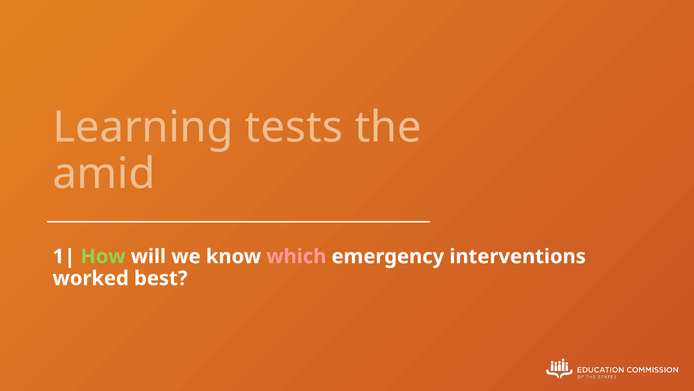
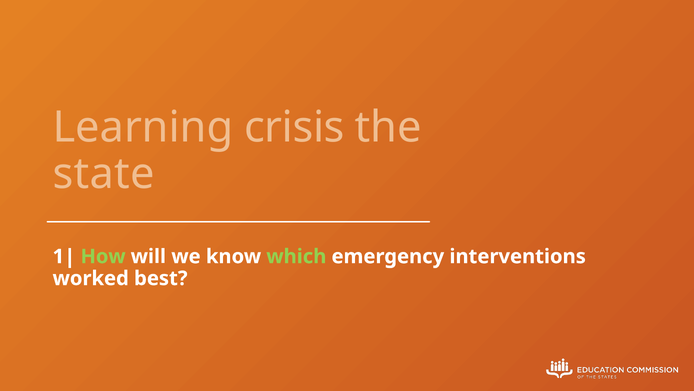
tests: tests -> crisis
amid: amid -> state
which colour: pink -> light green
